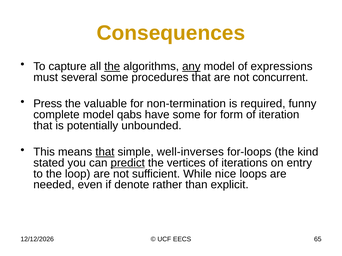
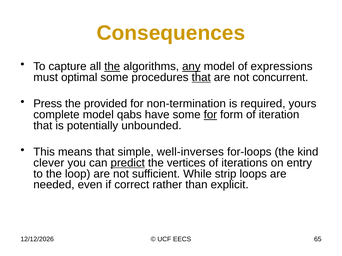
several: several -> optimal
that at (201, 77) underline: none -> present
valuable: valuable -> provided
funny: funny -> yours
for at (210, 115) underline: none -> present
that at (105, 152) underline: present -> none
stated: stated -> clever
nice: nice -> strip
denote: denote -> correct
